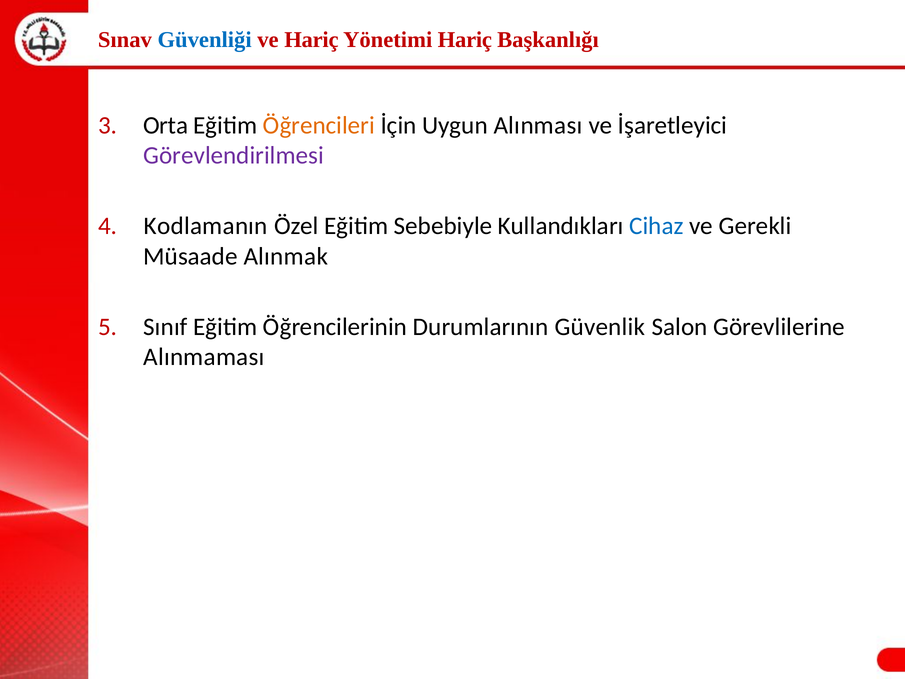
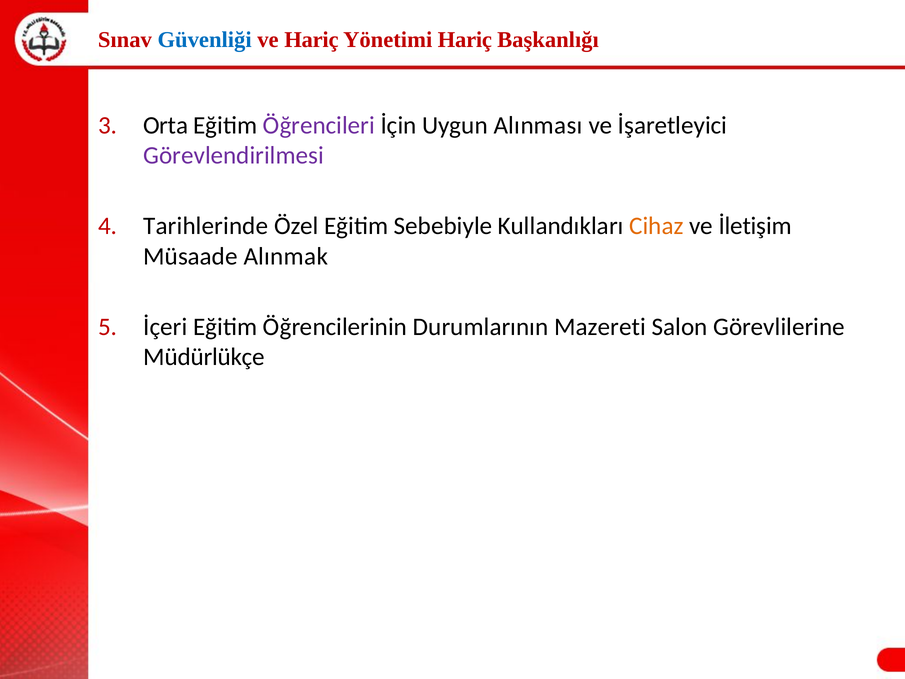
Öğrencileri colour: orange -> purple
Kodlamanın: Kodlamanın -> Tarihlerinde
Cihaz colour: blue -> orange
Gerekli: Gerekli -> İletişim
Sınıf: Sınıf -> İçeri
Güvenlik: Güvenlik -> Mazereti
Alınmaması: Alınmaması -> Müdürlükçe
